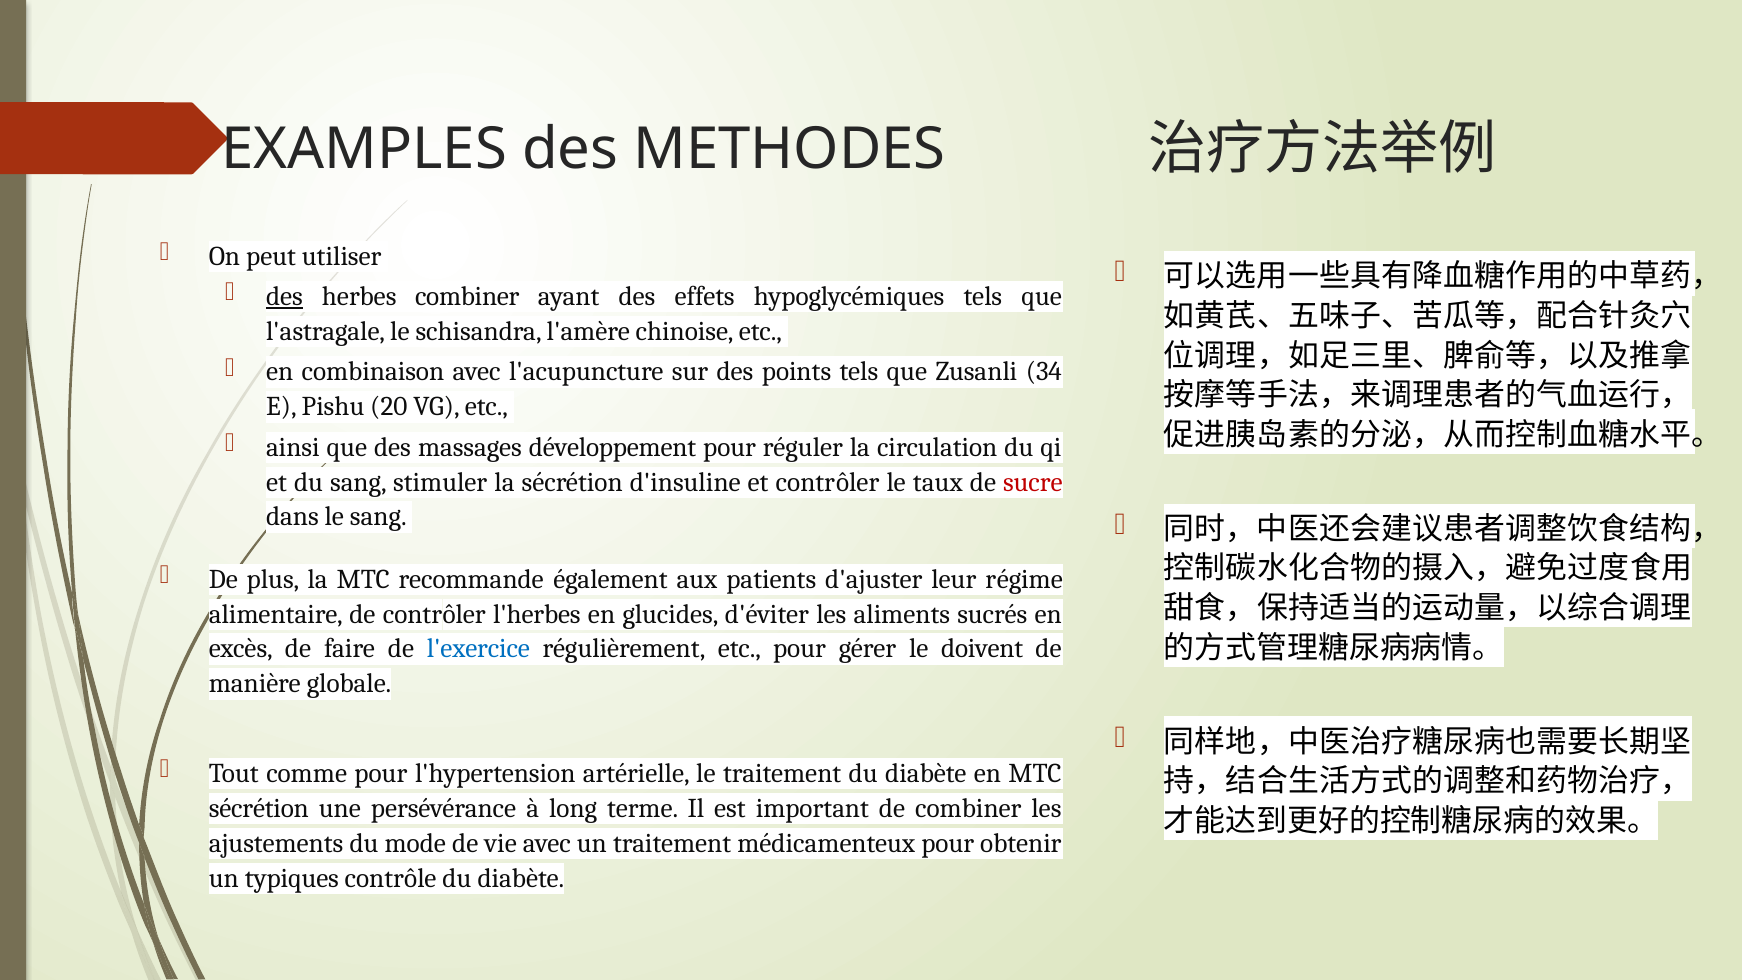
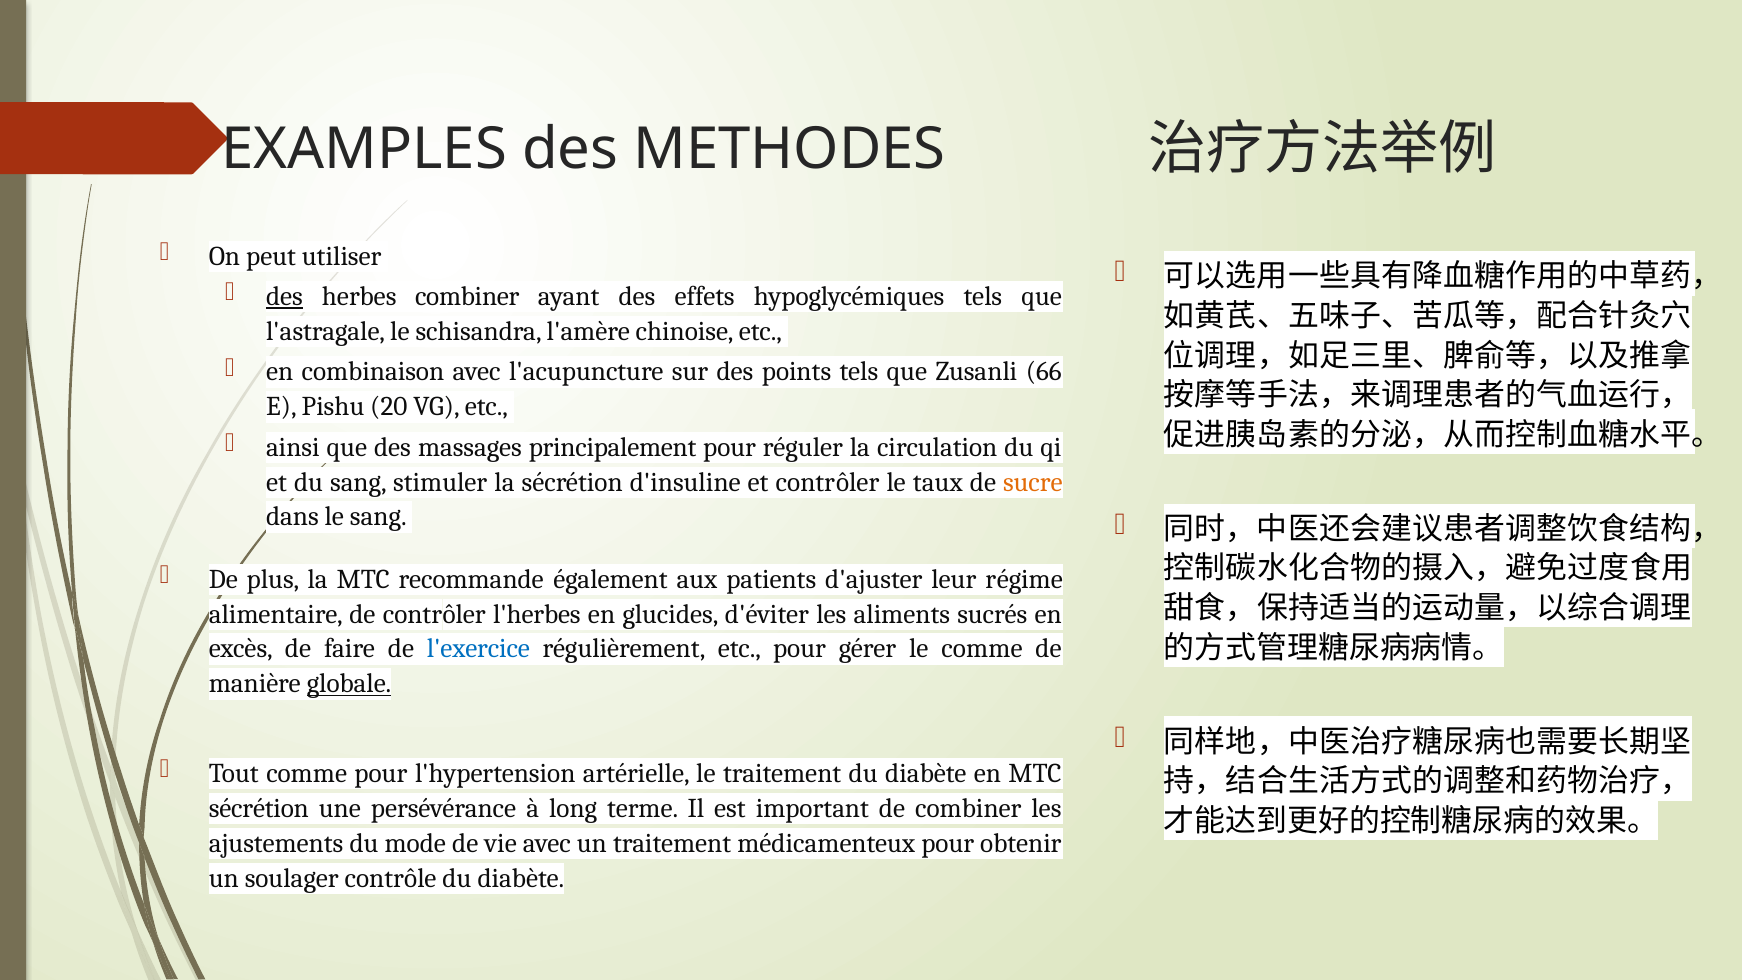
34: 34 -> 66
développement: développement -> principalement
sucre colour: red -> orange
le doivent: doivent -> comme
globale underline: none -> present
typiques: typiques -> soulager
